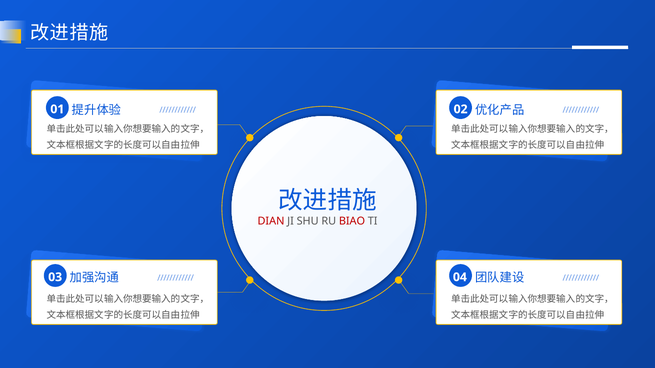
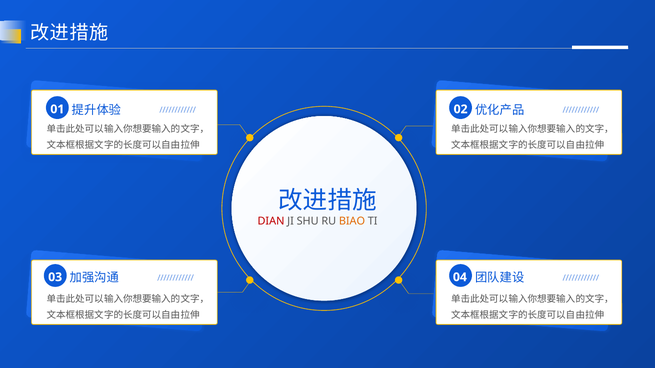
BIAO colour: red -> orange
